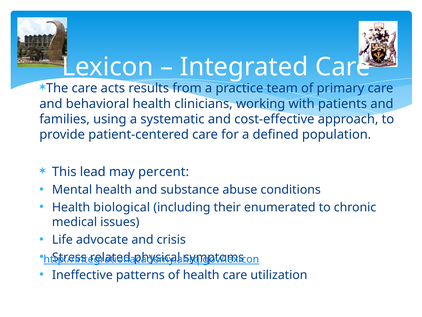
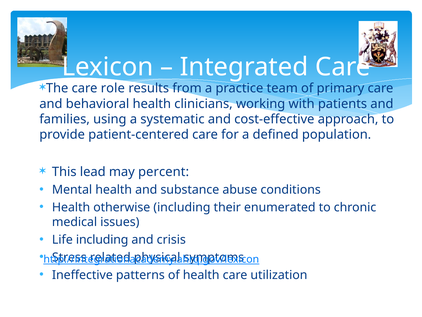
acts: acts -> role
biological: biological -> otherwise
Life advocate: advocate -> including
